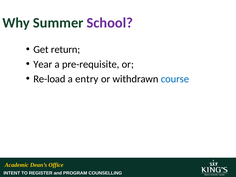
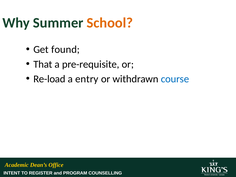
School colour: purple -> orange
return: return -> found
Year: Year -> That
